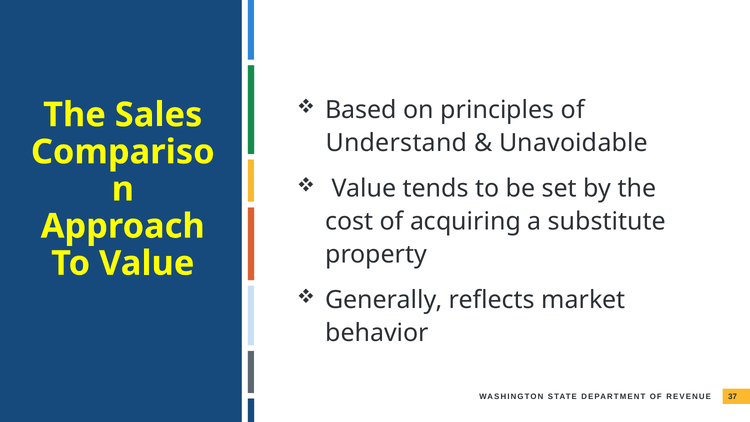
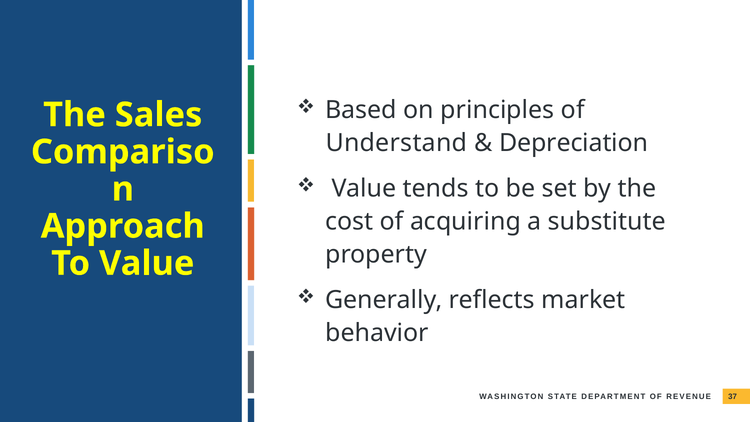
Unavoidable: Unavoidable -> Depreciation
